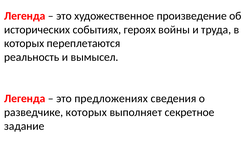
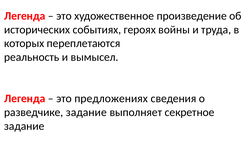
разведчике которых: которых -> задание
